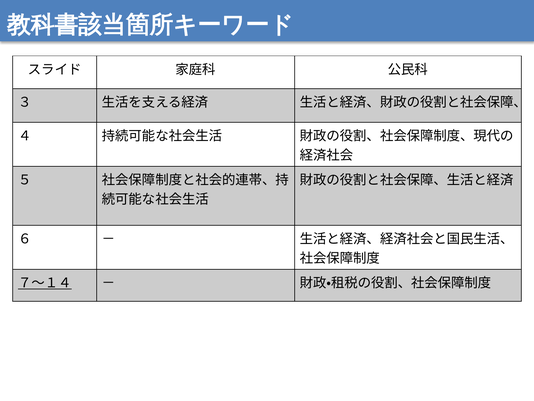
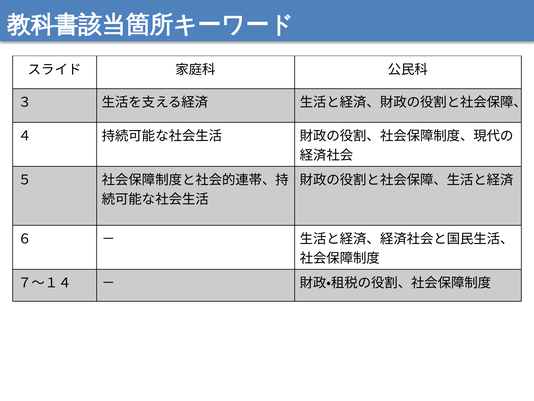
７～１４ underline: present -> none
